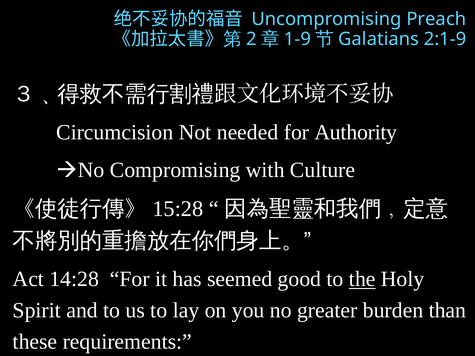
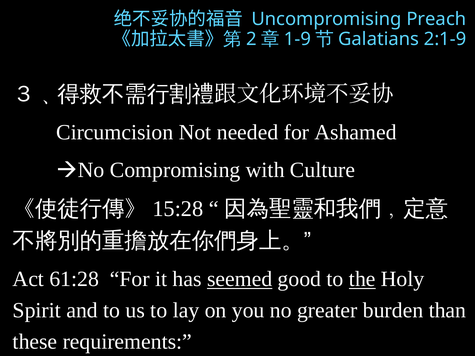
Authority: Authority -> Ashamed
14:28: 14:28 -> 61:28
seemed underline: none -> present
